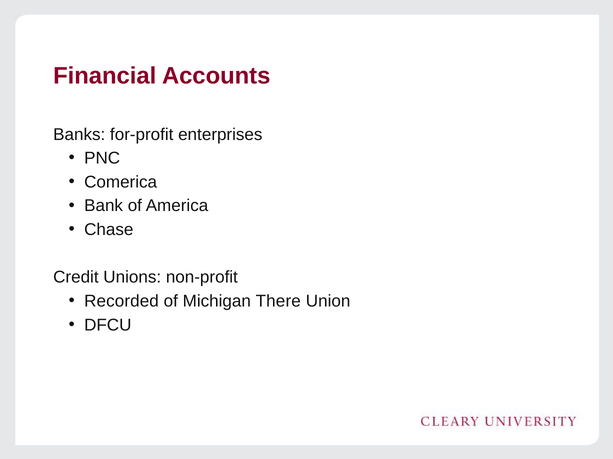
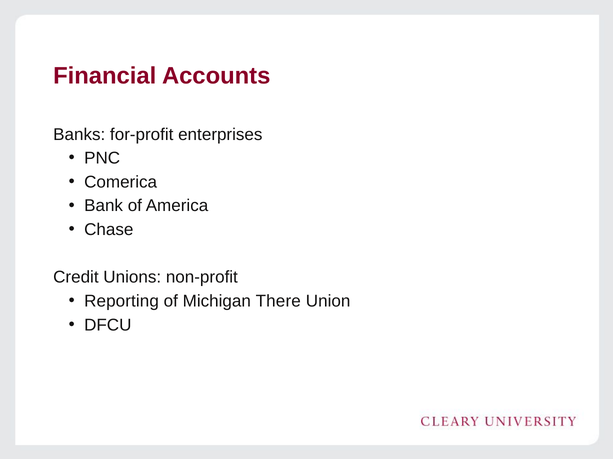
Recorded: Recorded -> Reporting
